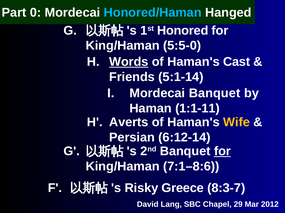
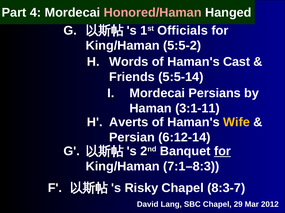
0: 0 -> 4
Honored/Haman colour: light blue -> pink
Honored: Honored -> Officials
5:5-0: 5:5-0 -> 5:5-2
Words underline: present -> none
5:1-14: 5:1-14 -> 5:5-14
Mordecai Banquet: Banquet -> Persians
1:1-11: 1:1-11 -> 3:1-11
7:1–8:6: 7:1–8:6 -> 7:1–8:3
Risky Greece: Greece -> Chapel
